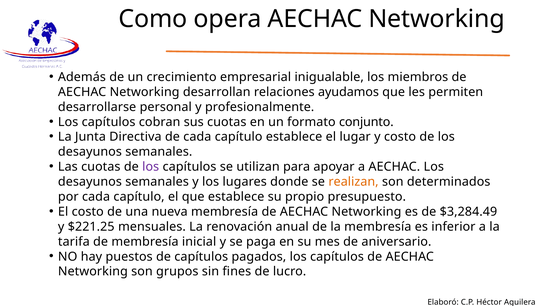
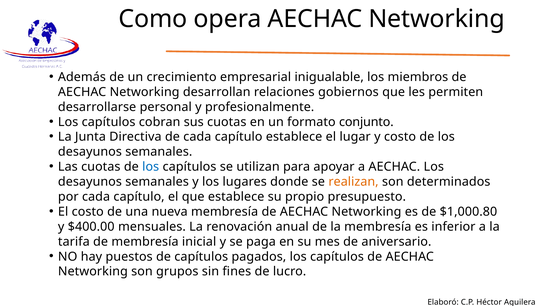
ayudamos: ayudamos -> gobiernos
los at (151, 167) colour: purple -> blue
$3,284.49: $3,284.49 -> $1,000.80
$221.25: $221.25 -> $400.00
